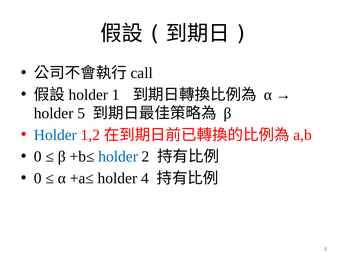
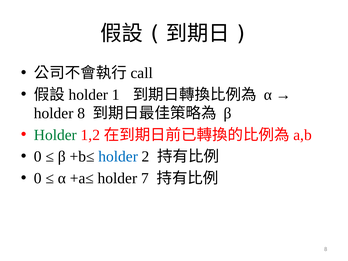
holder 5: 5 -> 8
Holder at (55, 135) colour: blue -> green
4: 4 -> 7
